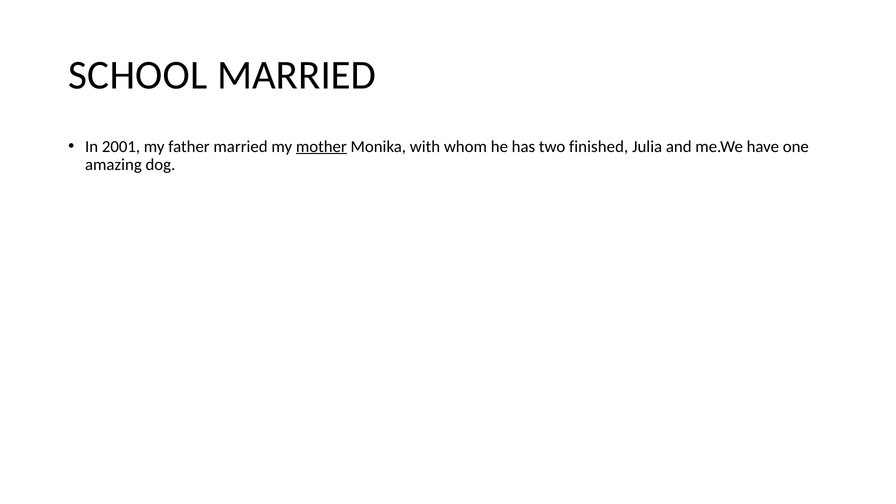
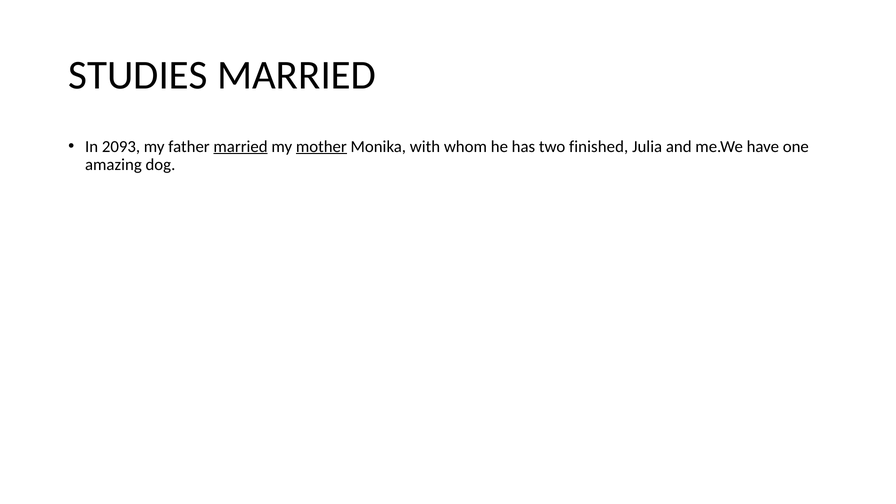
SCHOOL: SCHOOL -> STUDIES
2001: 2001 -> 2093
married at (241, 147) underline: none -> present
